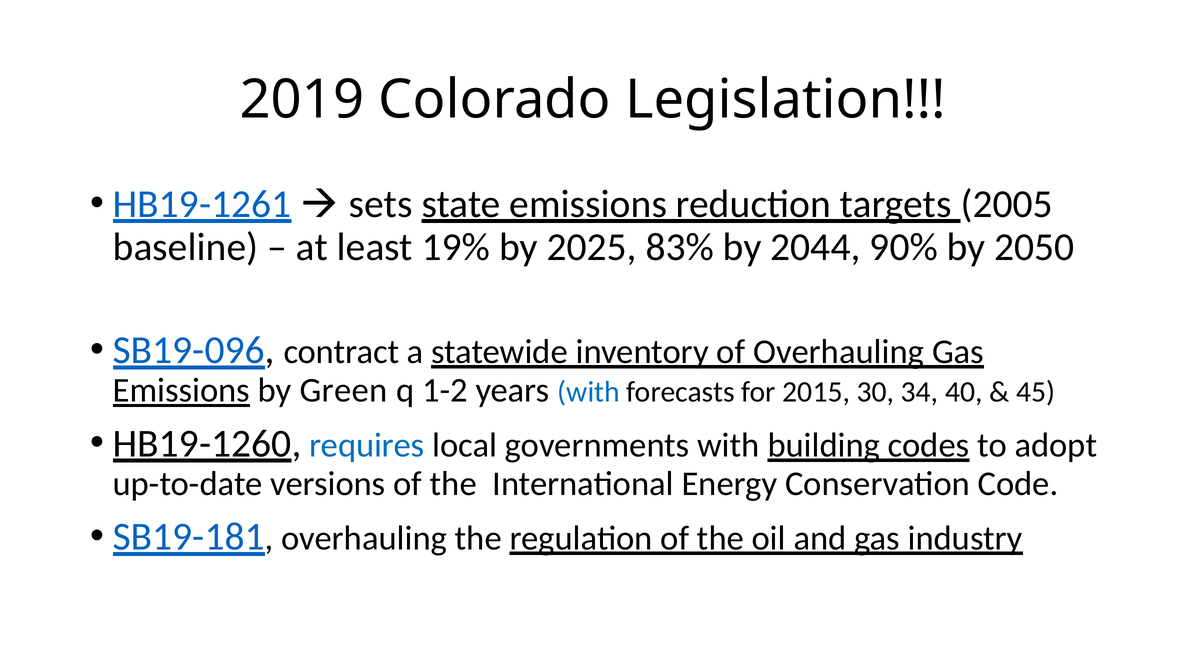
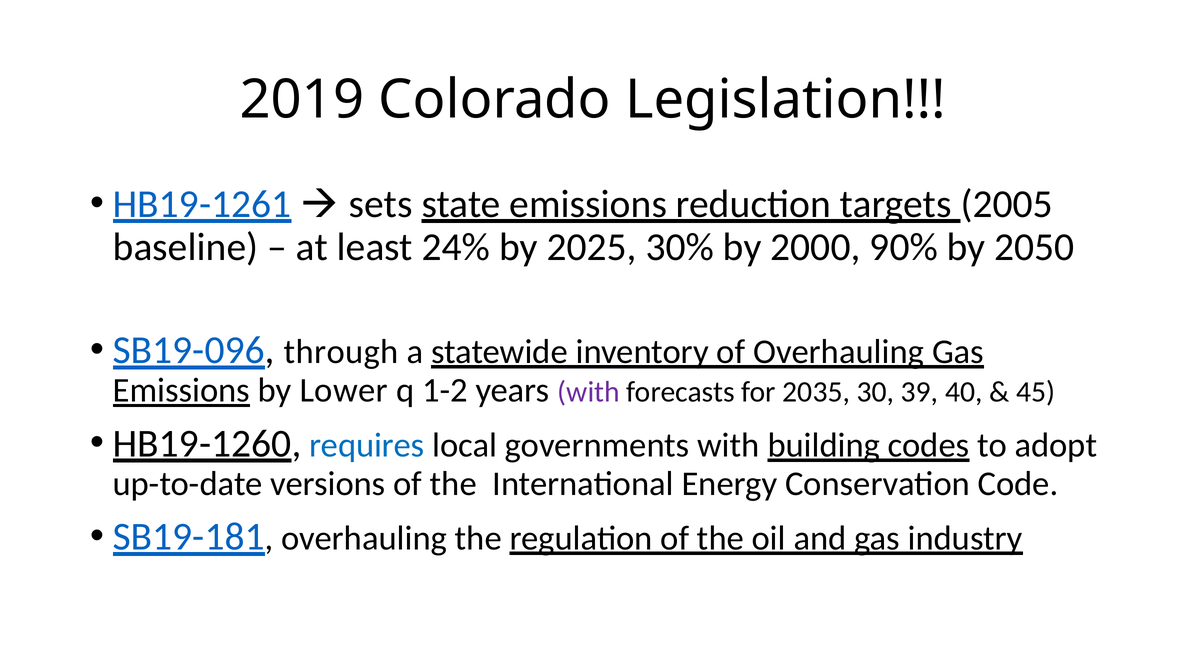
19%: 19% -> 24%
83%: 83% -> 30%
2044: 2044 -> 2000
contract: contract -> through
Green: Green -> Lower
with at (589, 392) colour: blue -> purple
2015: 2015 -> 2035
34: 34 -> 39
